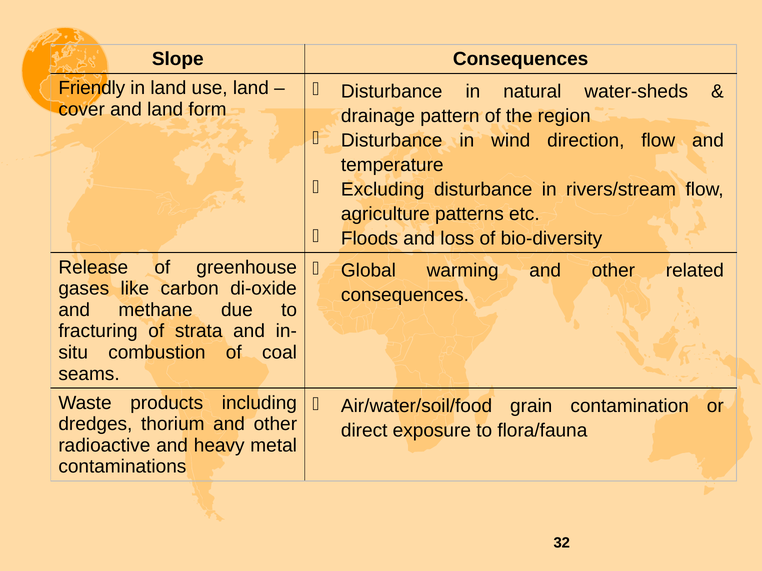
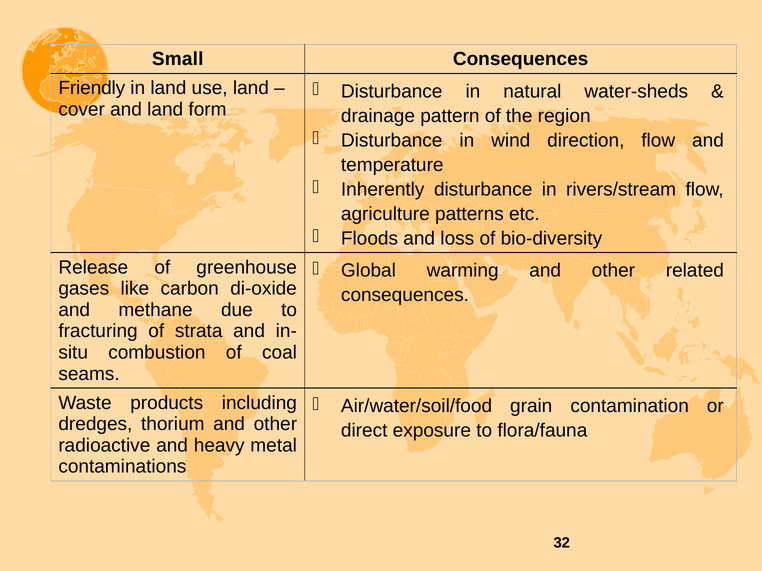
Slope: Slope -> Small
Excluding: Excluding -> Inherently
